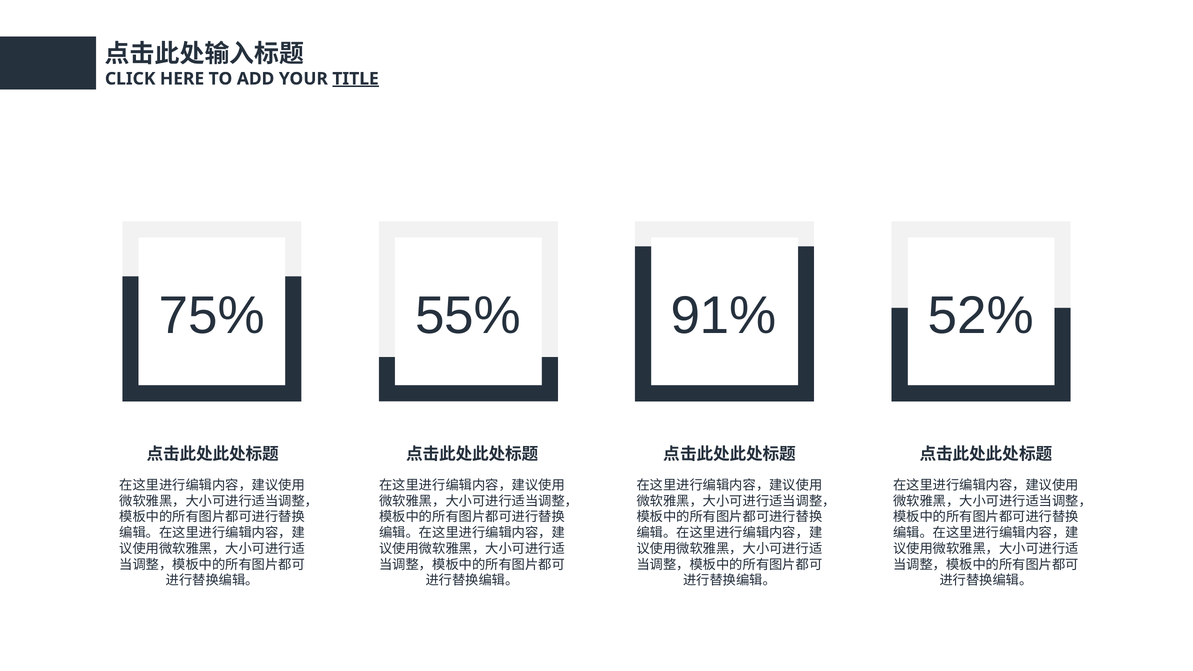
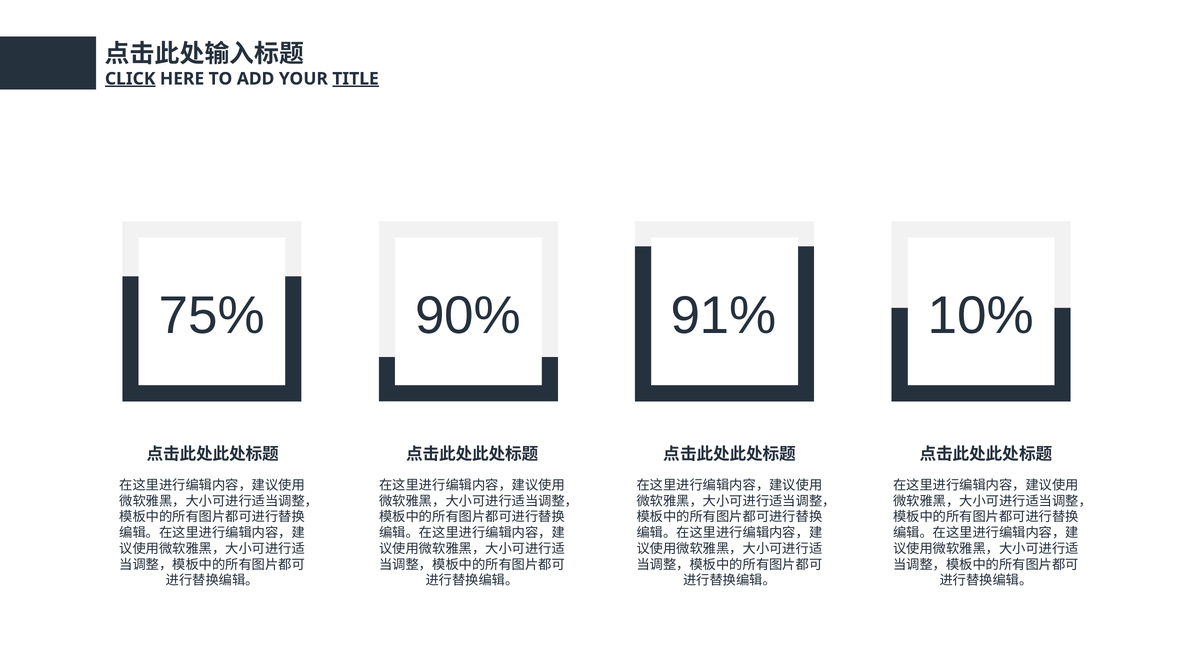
CLICK underline: none -> present
55%: 55% -> 90%
52%: 52% -> 10%
